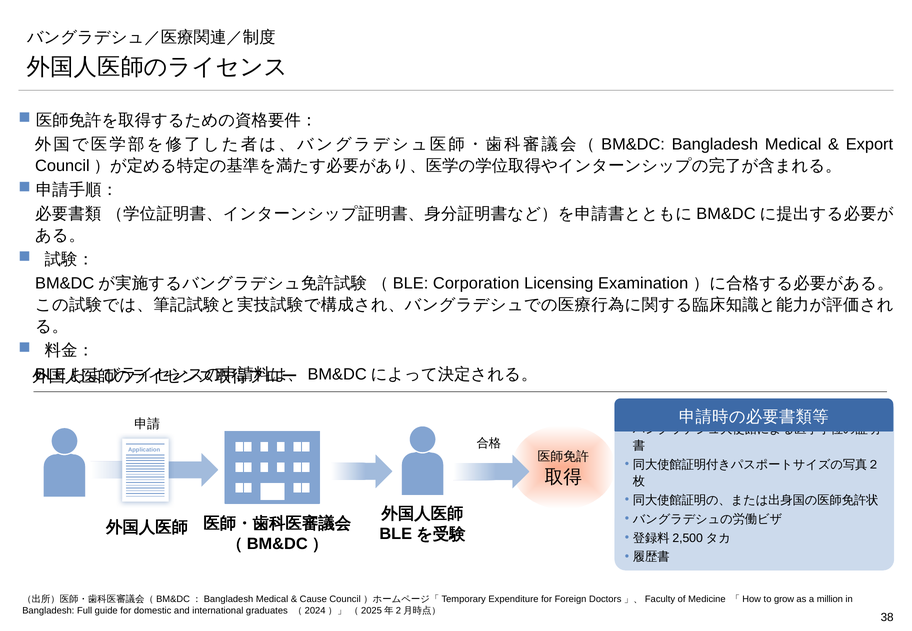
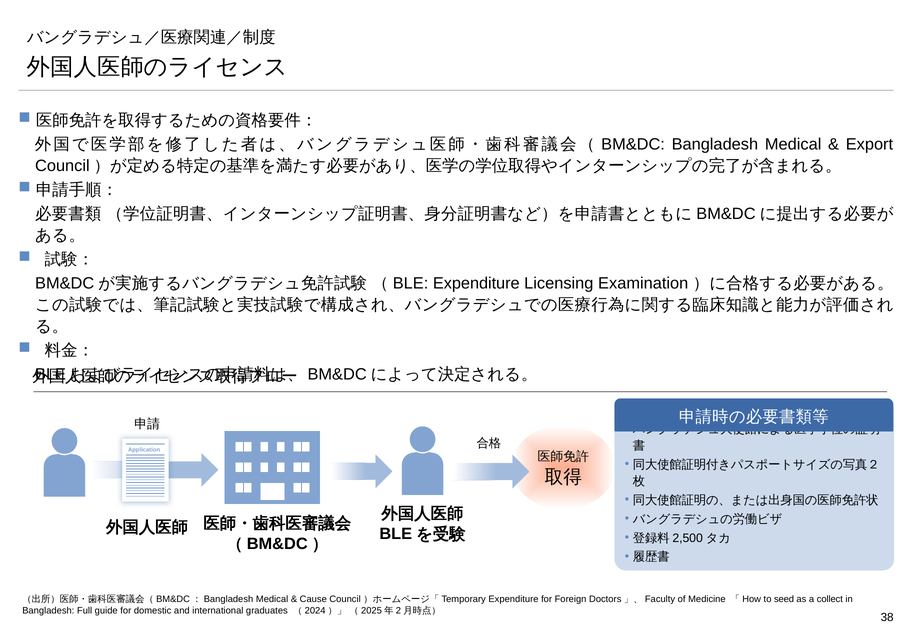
Corporation at (476, 284): Corporation -> Expenditure
grow: grow -> seed
million: million -> collect
